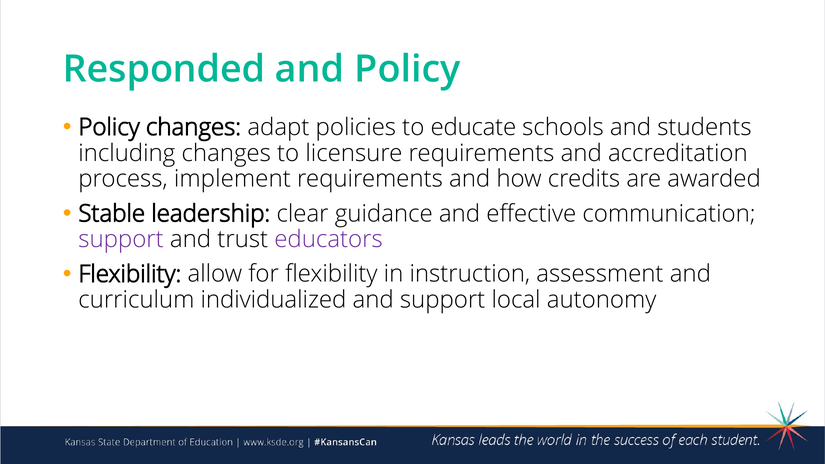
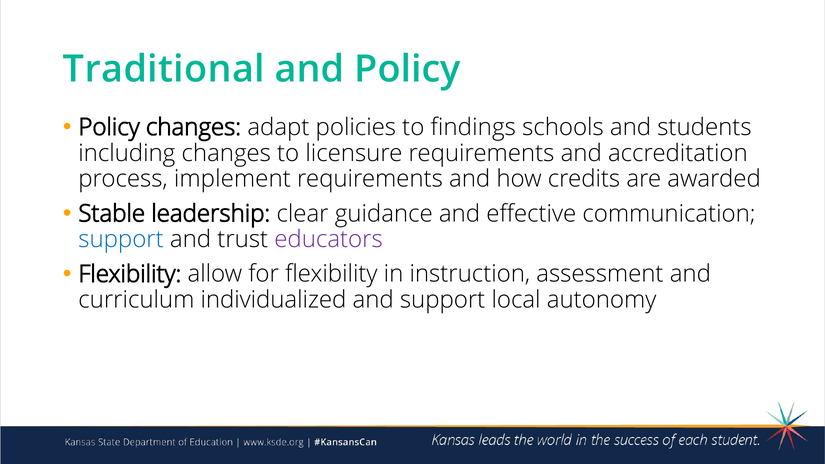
Responded: Responded -> Traditional
educate: educate -> findings
support at (121, 240) colour: purple -> blue
